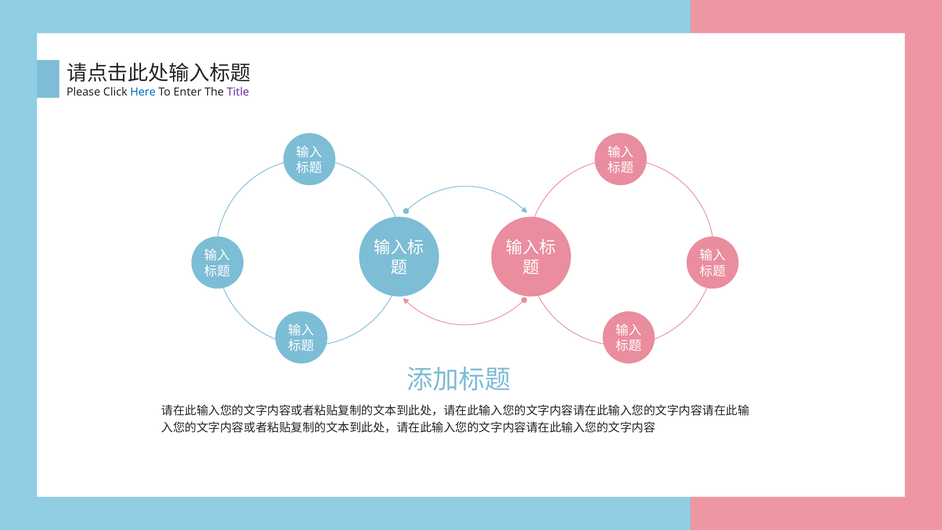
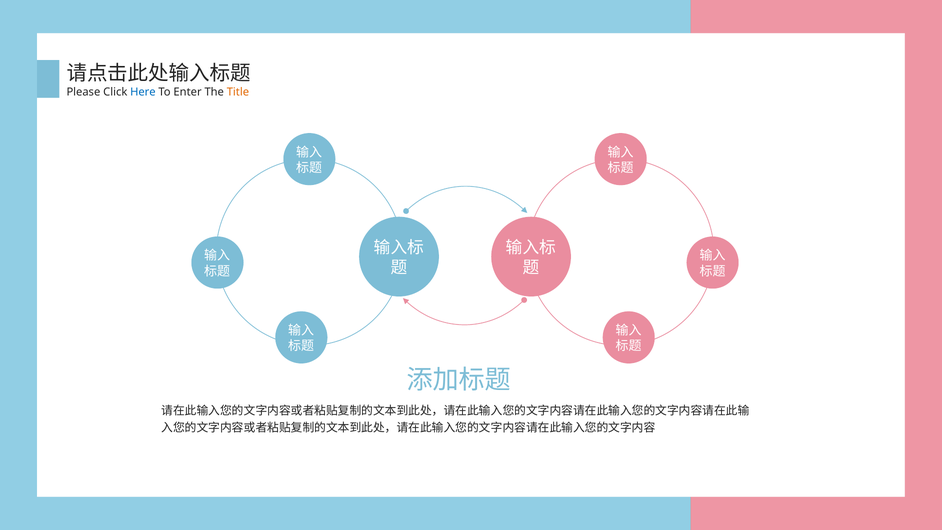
Title colour: purple -> orange
